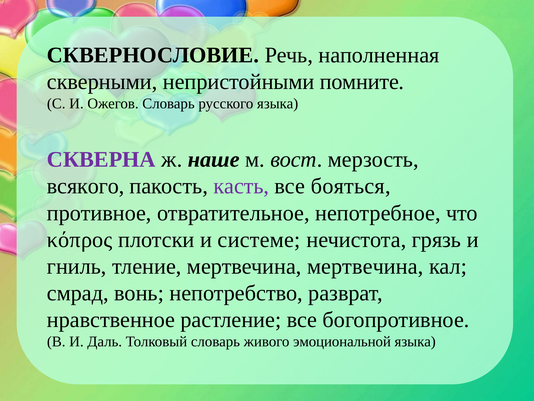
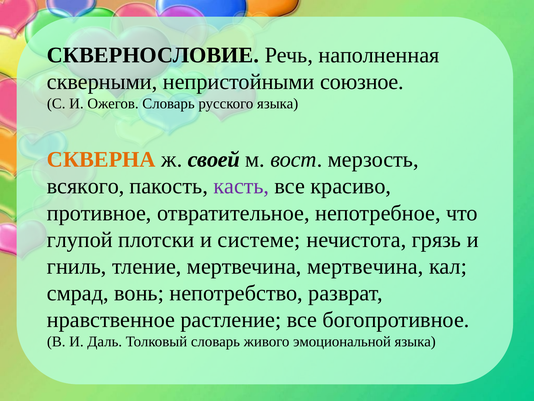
помните: помните -> союзное
СКВЕРНА colour: purple -> orange
наше: наше -> своей
бояться: бояться -> красиво
κόπρος: κόπρος -> глупой
